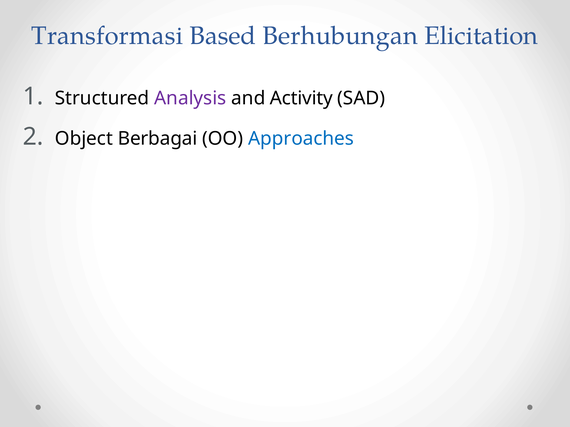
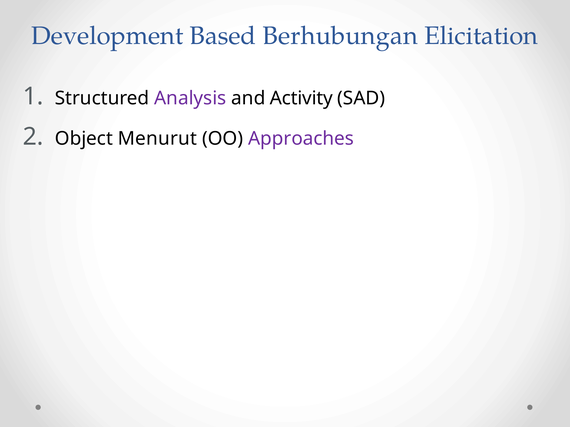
Transformasi: Transformasi -> Development
Berbagai: Berbagai -> Menurut
Approaches colour: blue -> purple
